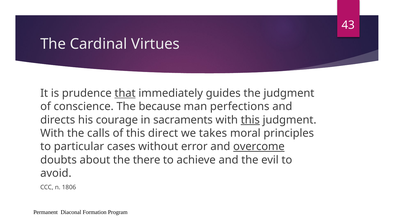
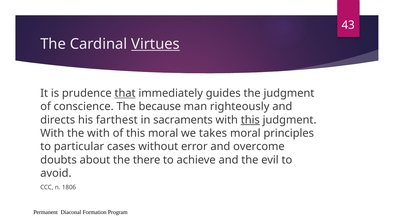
Virtues underline: none -> present
perfections: perfections -> righteously
courage: courage -> farthest
the calls: calls -> with
this direct: direct -> moral
overcome underline: present -> none
